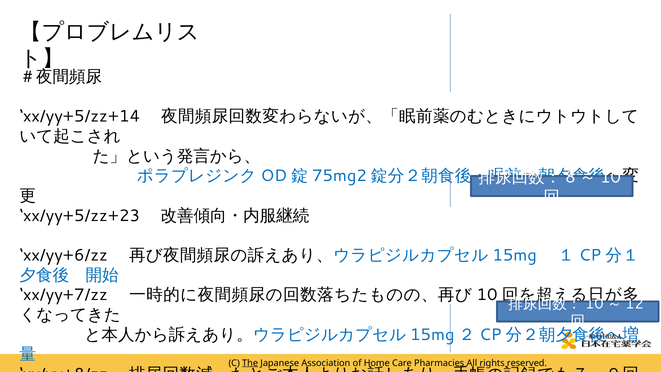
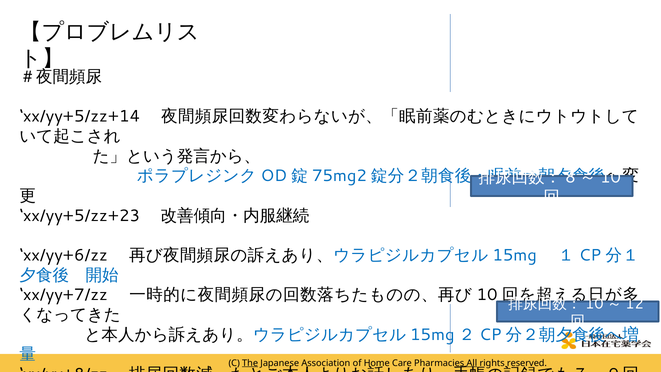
All underline: none -> present
